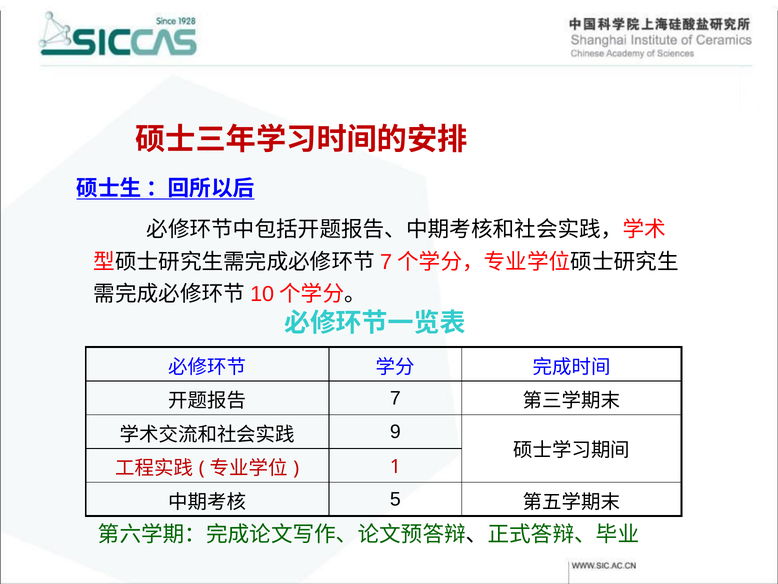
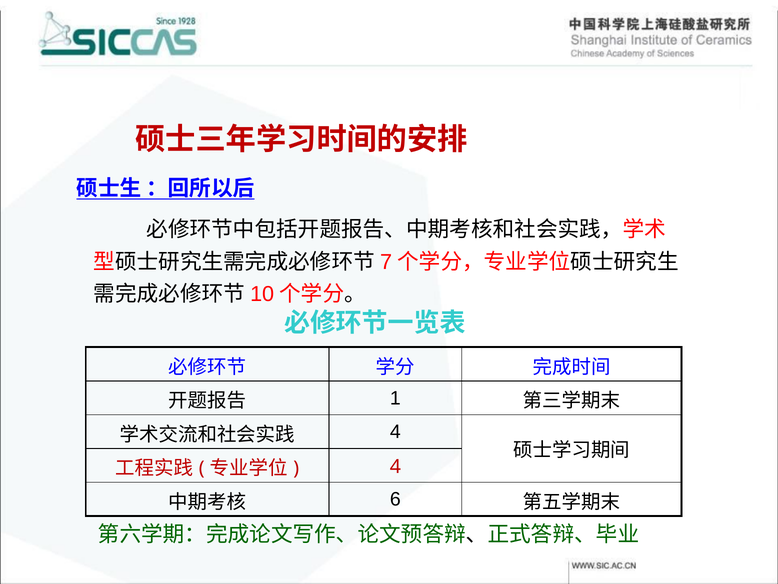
7: 7 -> 1
9 at (395, 432): 9 -> 4
1 at (395, 466): 1 -> 4
5: 5 -> 6
